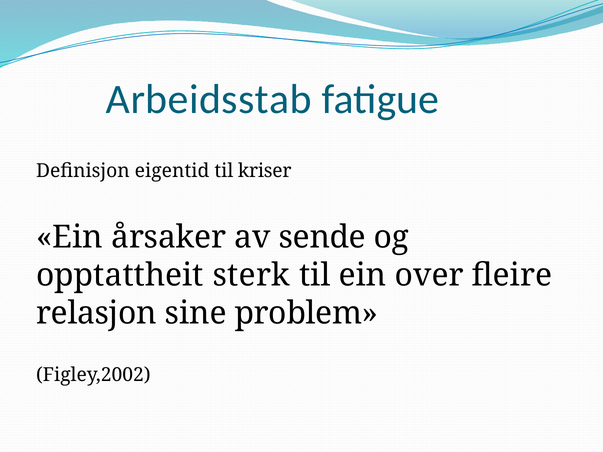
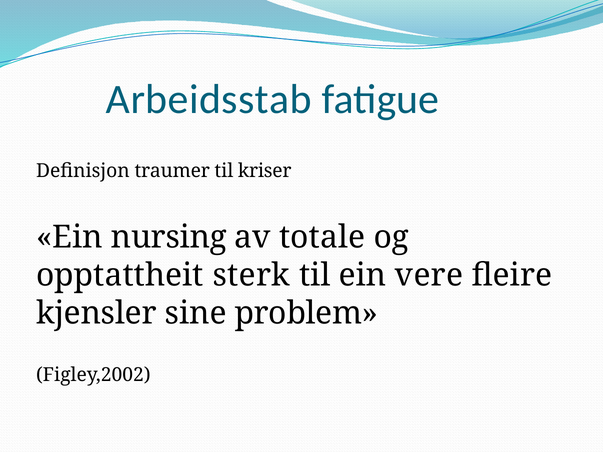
eigentid: eigentid -> traumer
årsaker: årsaker -> nursing
sende: sende -> totale
over: over -> vere
relasjon: relasjon -> kjensler
